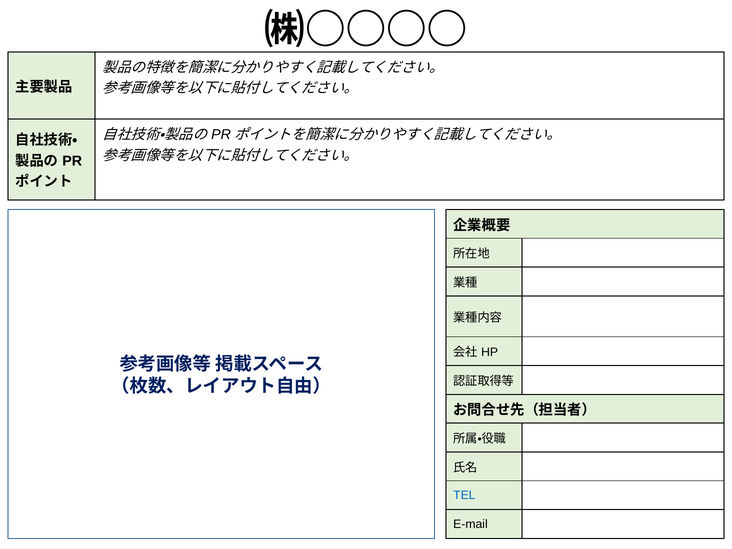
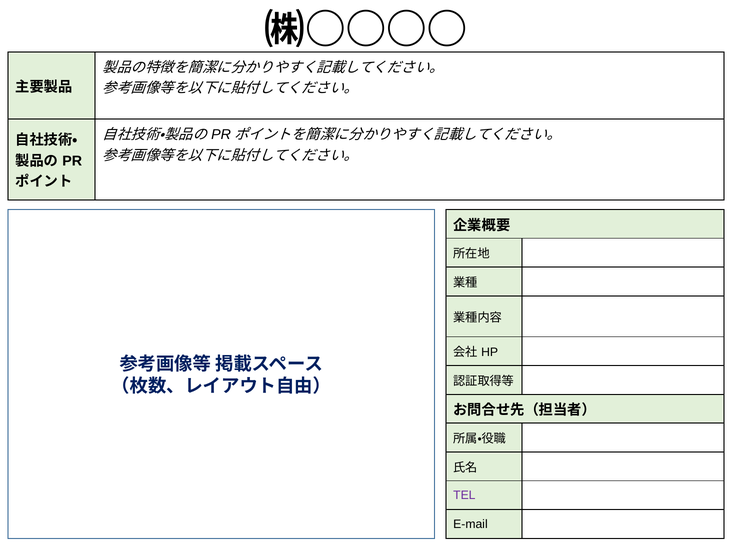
TEL colour: blue -> purple
